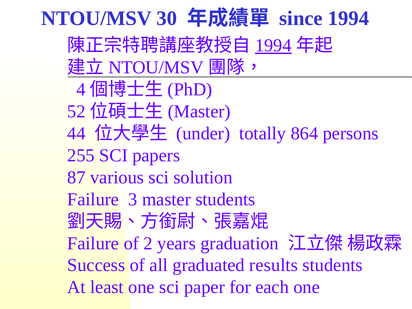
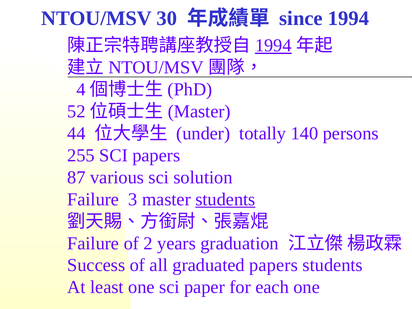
864: 864 -> 140
students at (225, 199) underline: none -> present
graduated results: results -> papers
